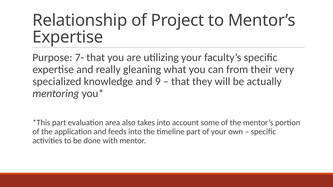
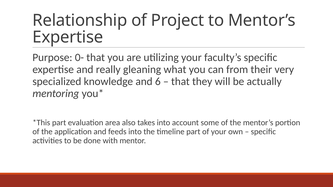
7-: 7- -> 0-
9: 9 -> 6
